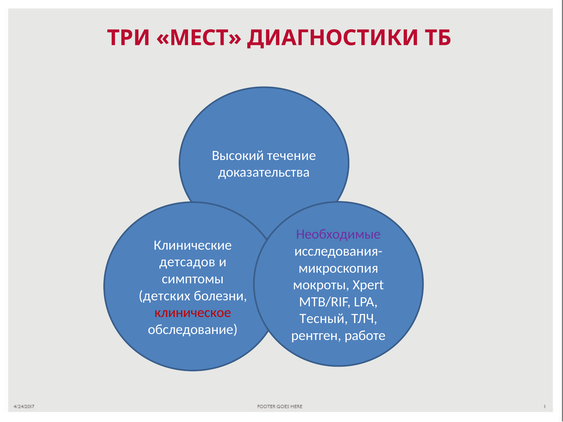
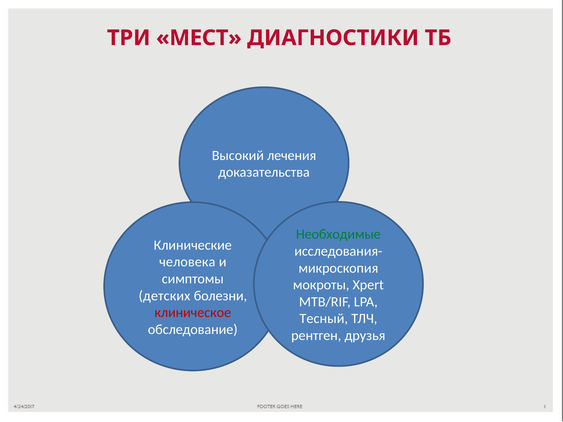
течение: течение -> лечения
Необходимые colour: purple -> green
детсадов: детсадов -> человека
работе: работе -> друзья
